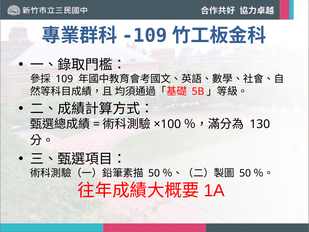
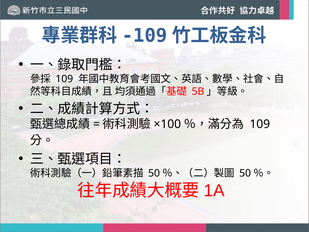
130 at (260, 124): 130 -> 109
